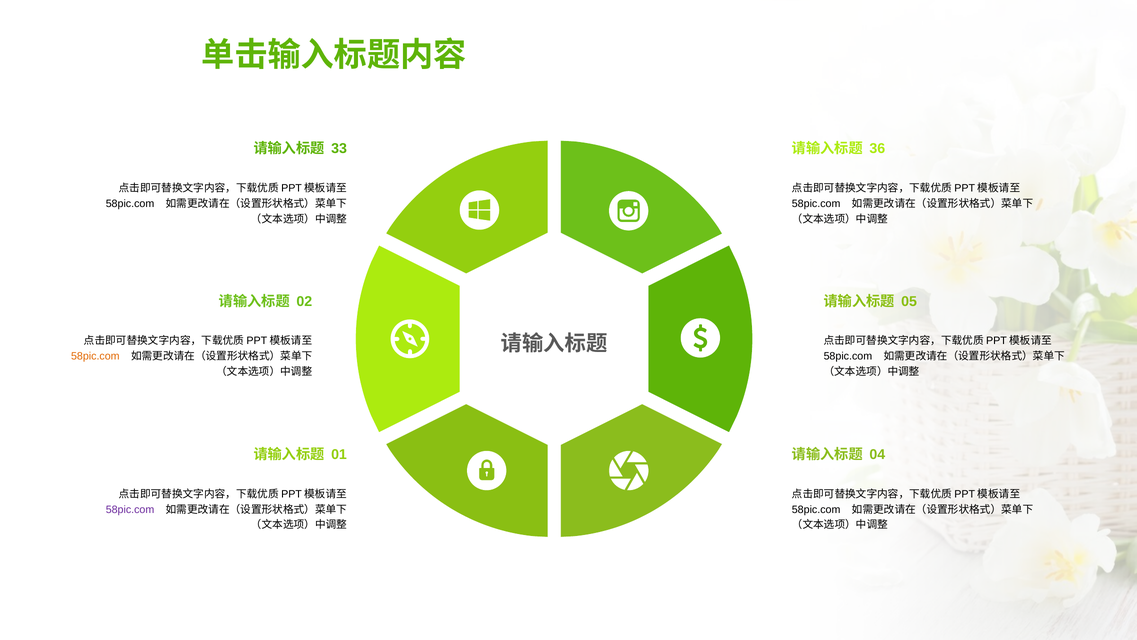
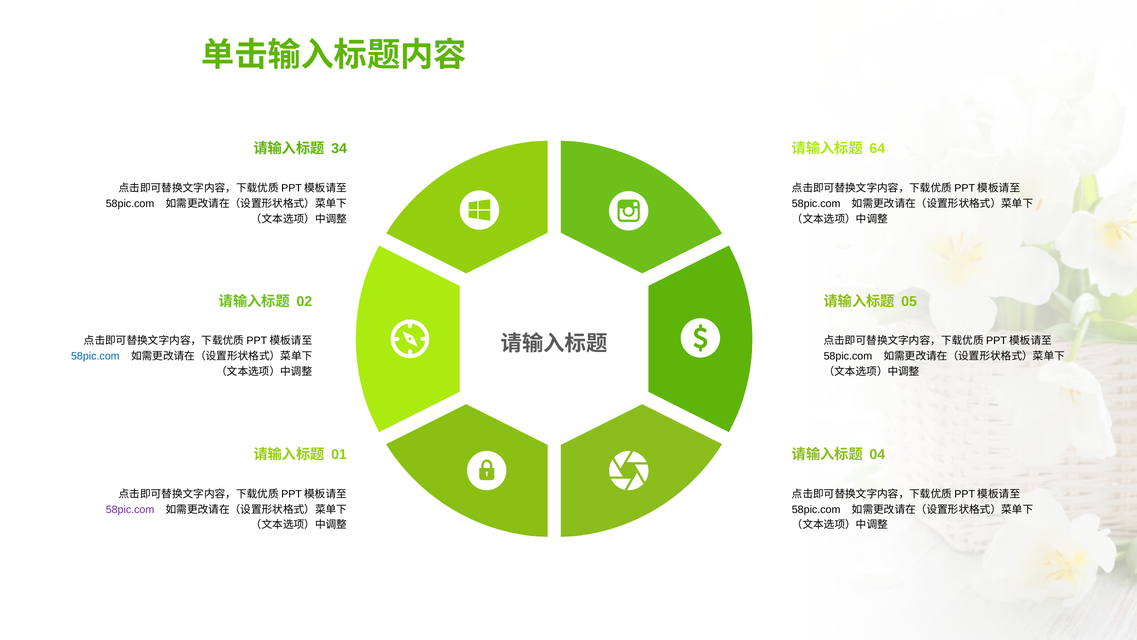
33: 33 -> 34
36: 36 -> 64
58pic.com at (95, 356) colour: orange -> blue
